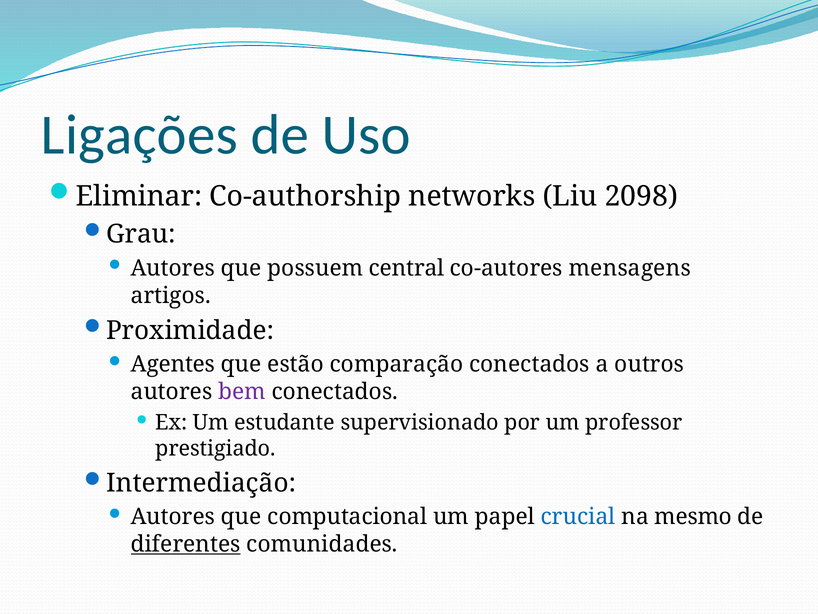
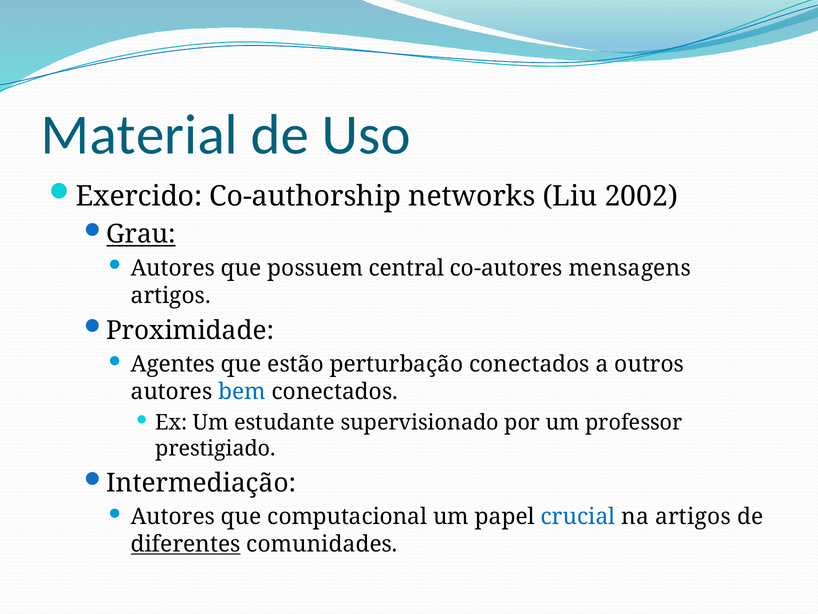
Ligações: Ligações -> Material
Eliminar: Eliminar -> Exercido
2098: 2098 -> 2002
Grau underline: none -> present
comparação: comparação -> perturbação
bem colour: purple -> blue
na mesmo: mesmo -> artigos
